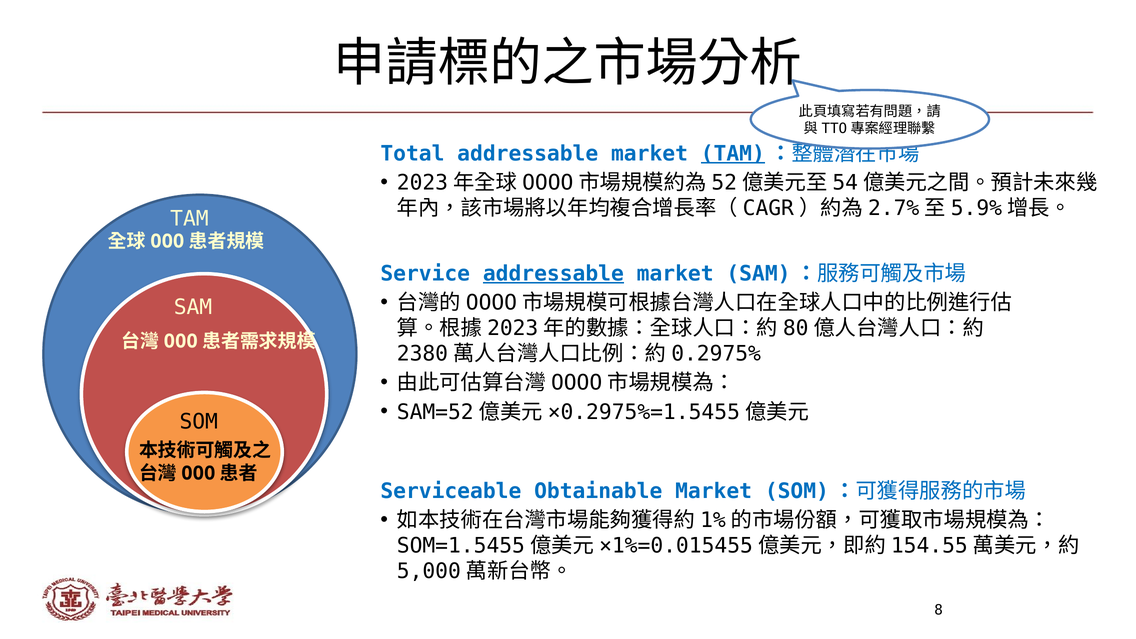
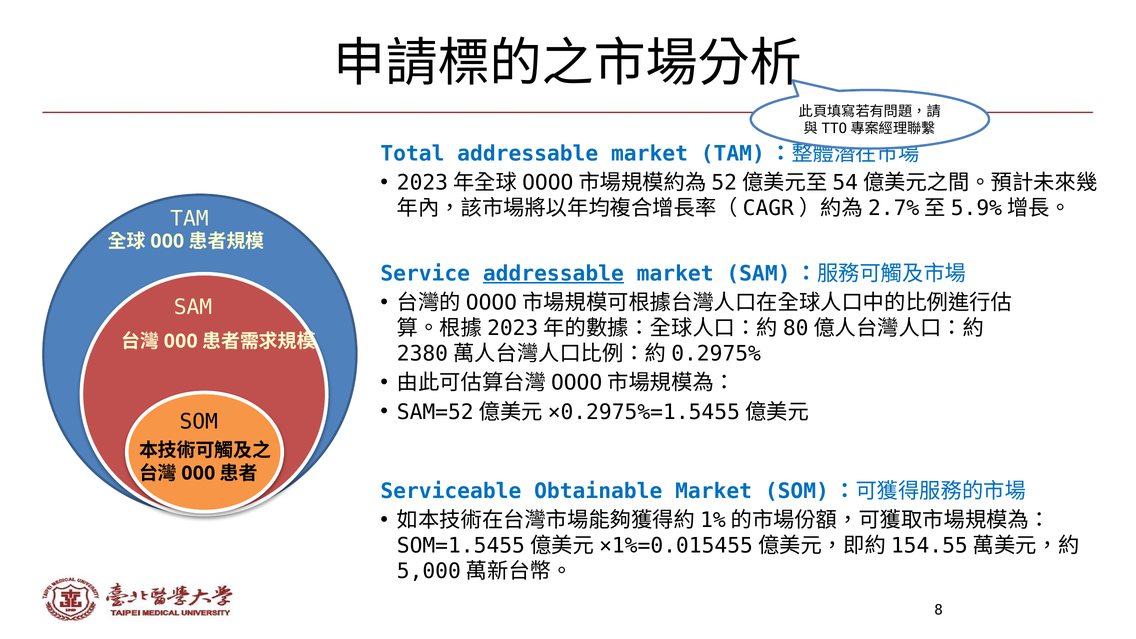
TAM at (733, 154) underline: present -> none
